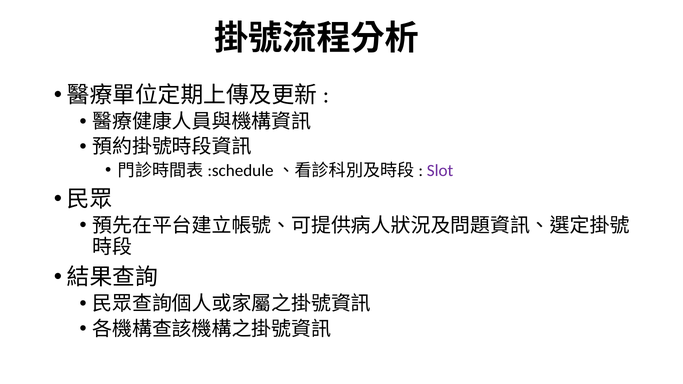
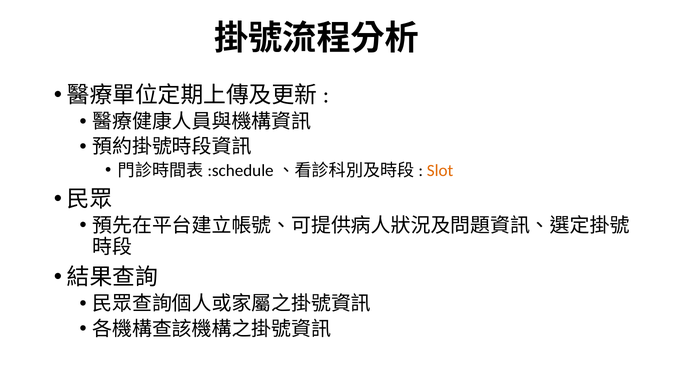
Slot colour: purple -> orange
